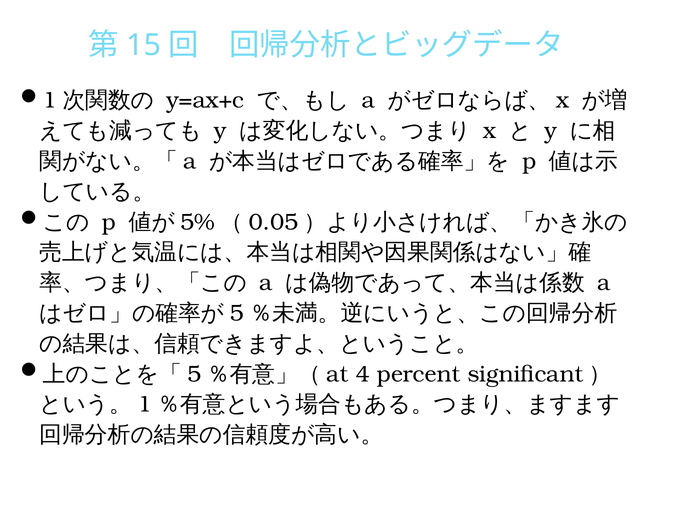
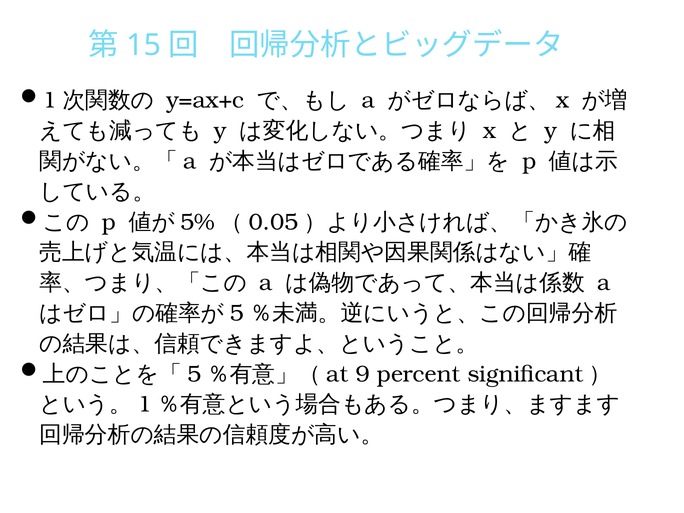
4: 4 -> 9
